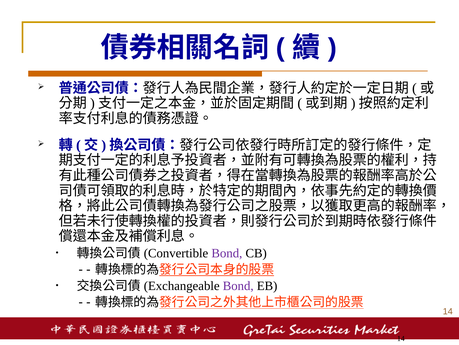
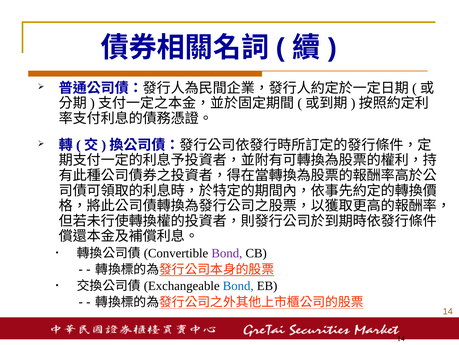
Bond at (238, 285) colour: purple -> blue
